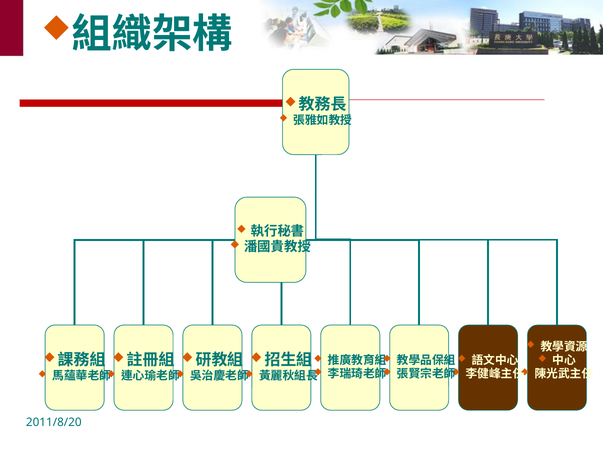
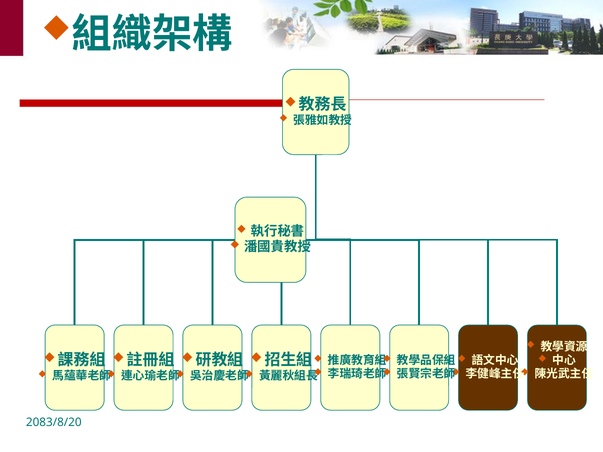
2011/8/20: 2011/8/20 -> 2083/8/20
